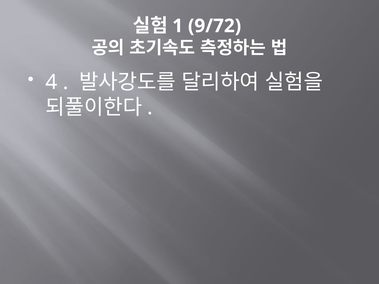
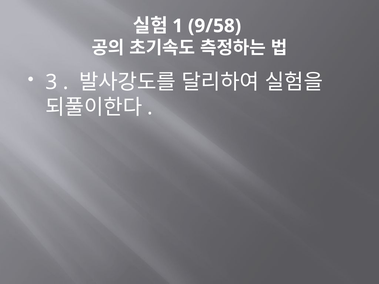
9/72: 9/72 -> 9/58
4: 4 -> 3
